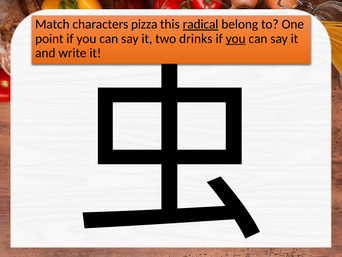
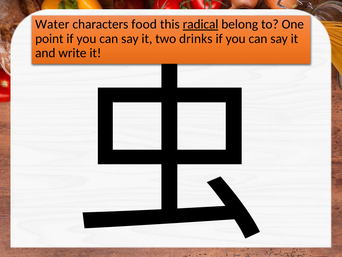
Match: Match -> Water
pizza: pizza -> food
you at (236, 39) underline: present -> none
